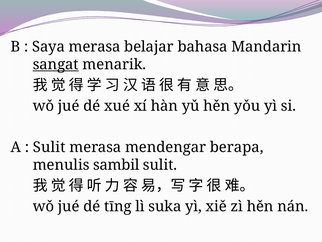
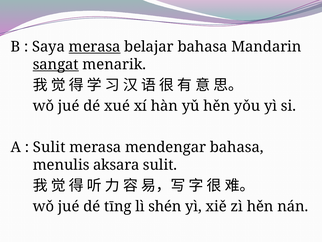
merasa at (95, 47) underline: none -> present
mendengar berapa: berapa -> bahasa
sambil: sambil -> aksara
suka: suka -> shén
